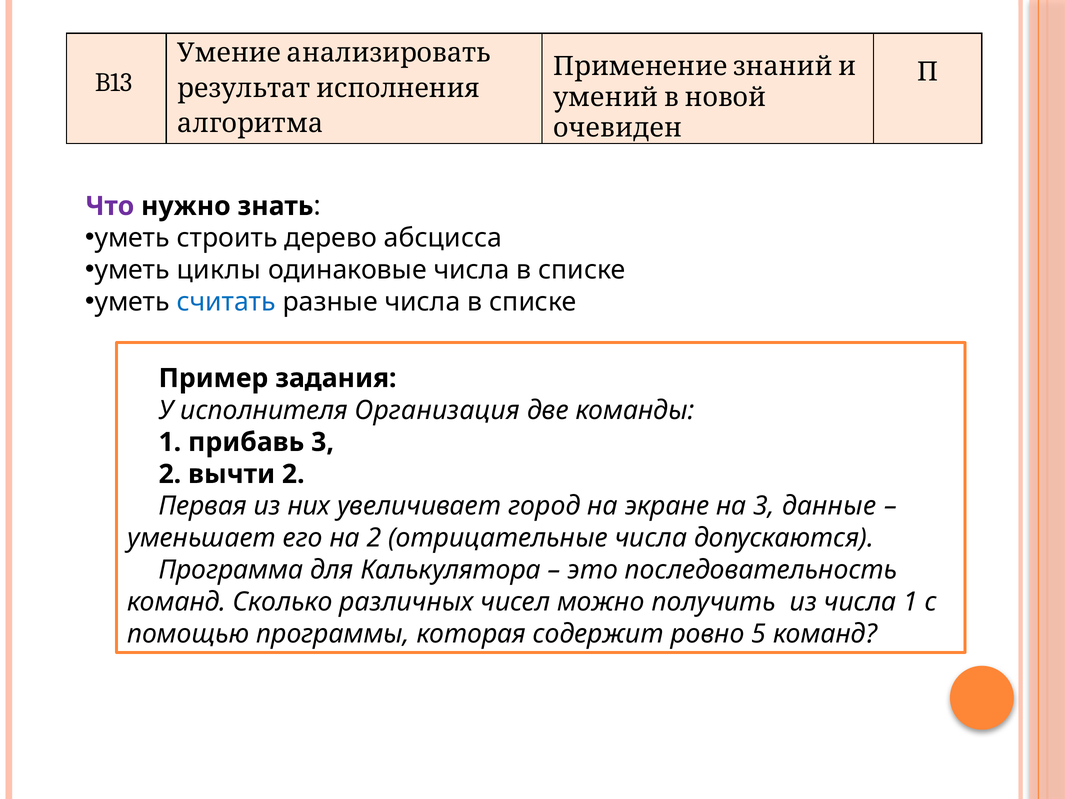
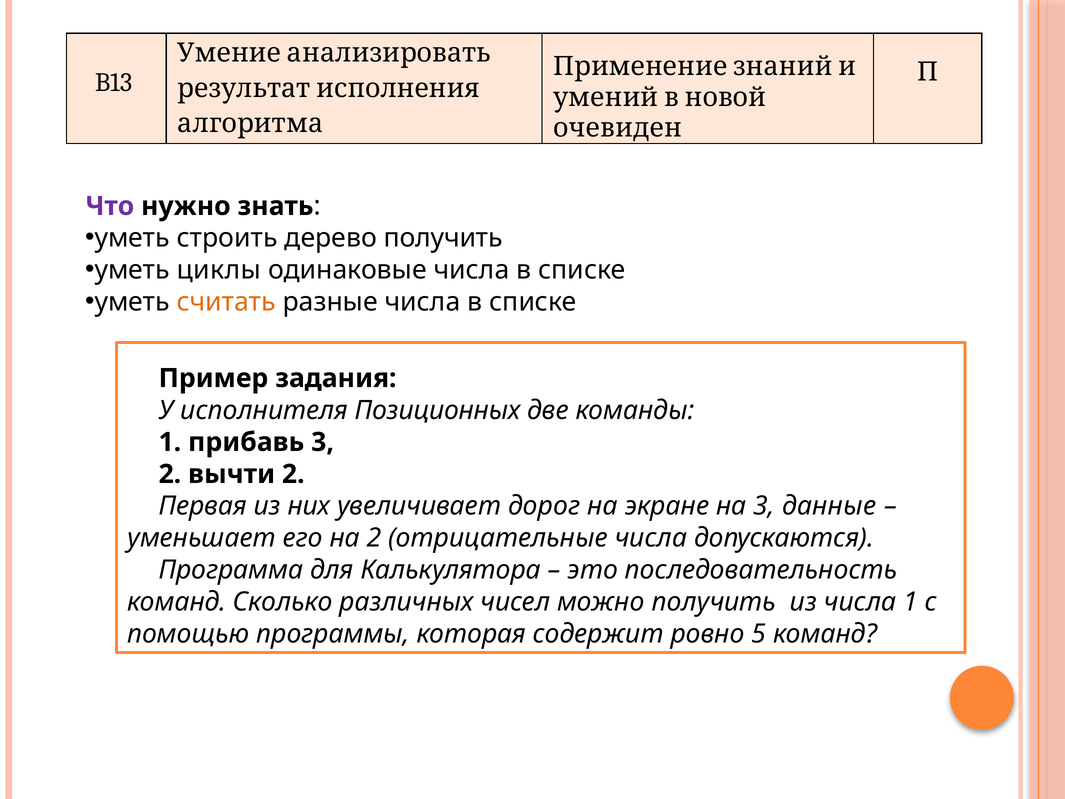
дерево абсцисса: абсцисса -> получить
считать colour: blue -> orange
Организация: Организация -> Позиционных
город: город -> дорог
